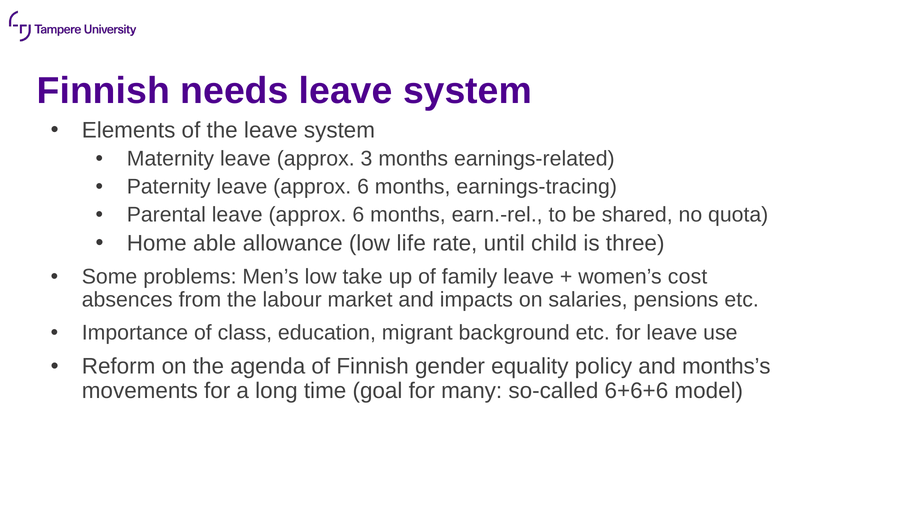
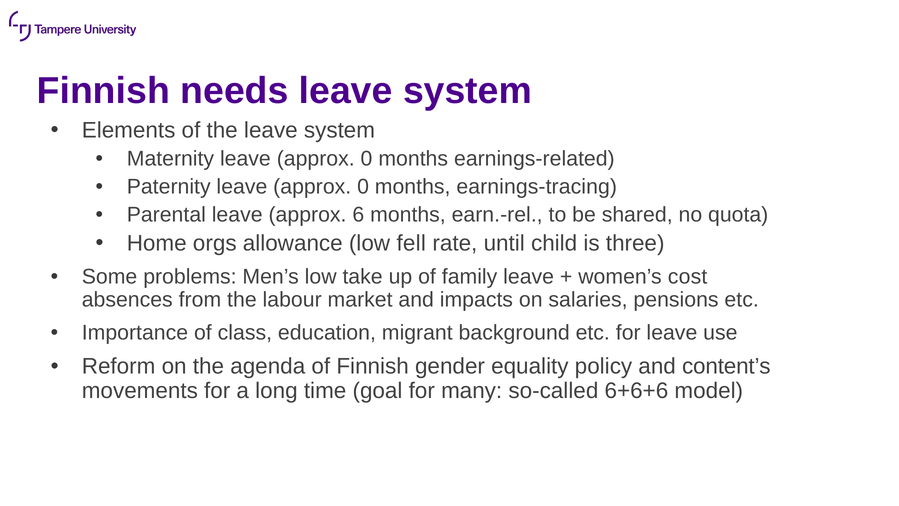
Maternity leave approx 3: 3 -> 0
Paternity leave approx 6: 6 -> 0
able: able -> orgs
life: life -> fell
months’s: months’s -> content’s
